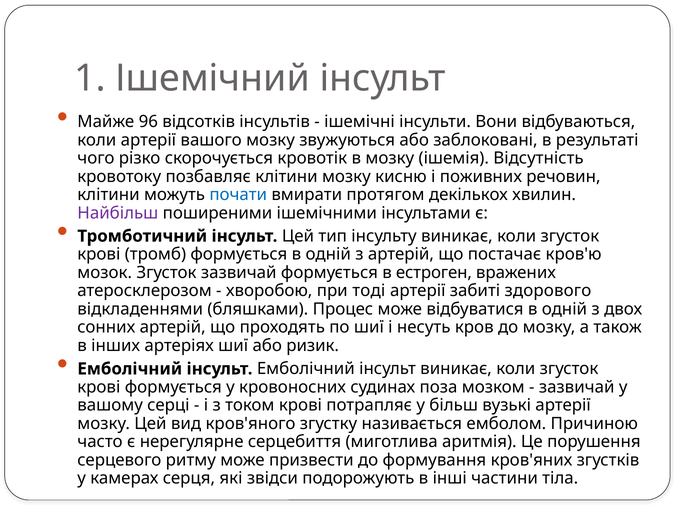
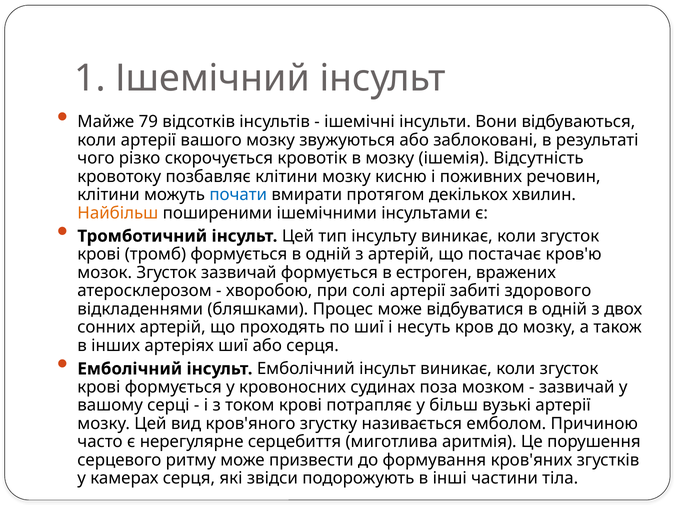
96: 96 -> 79
Найбільш colour: purple -> orange
тоді: тоді -> солі
або ризик: ризик -> серця
